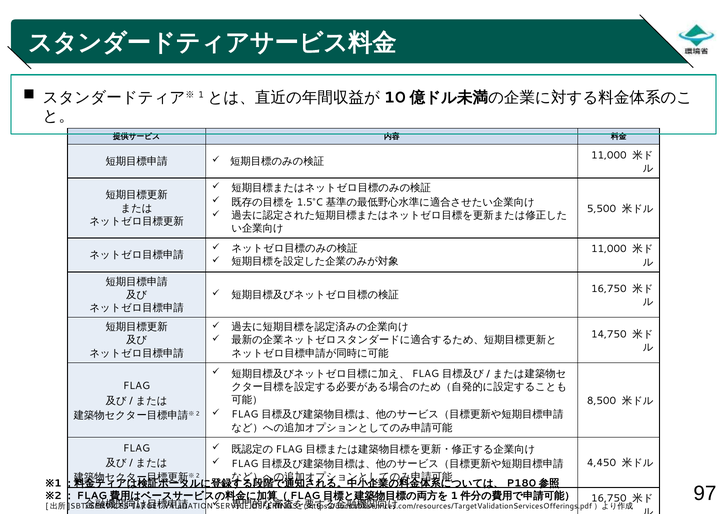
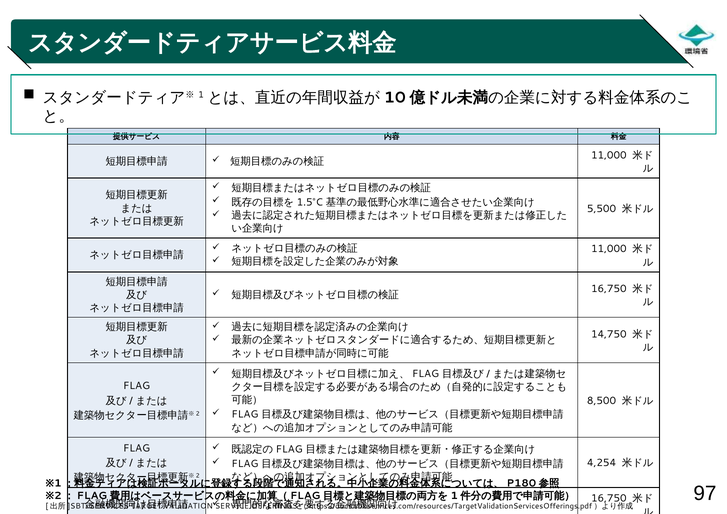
4,450: 4,450 -> 4,254
